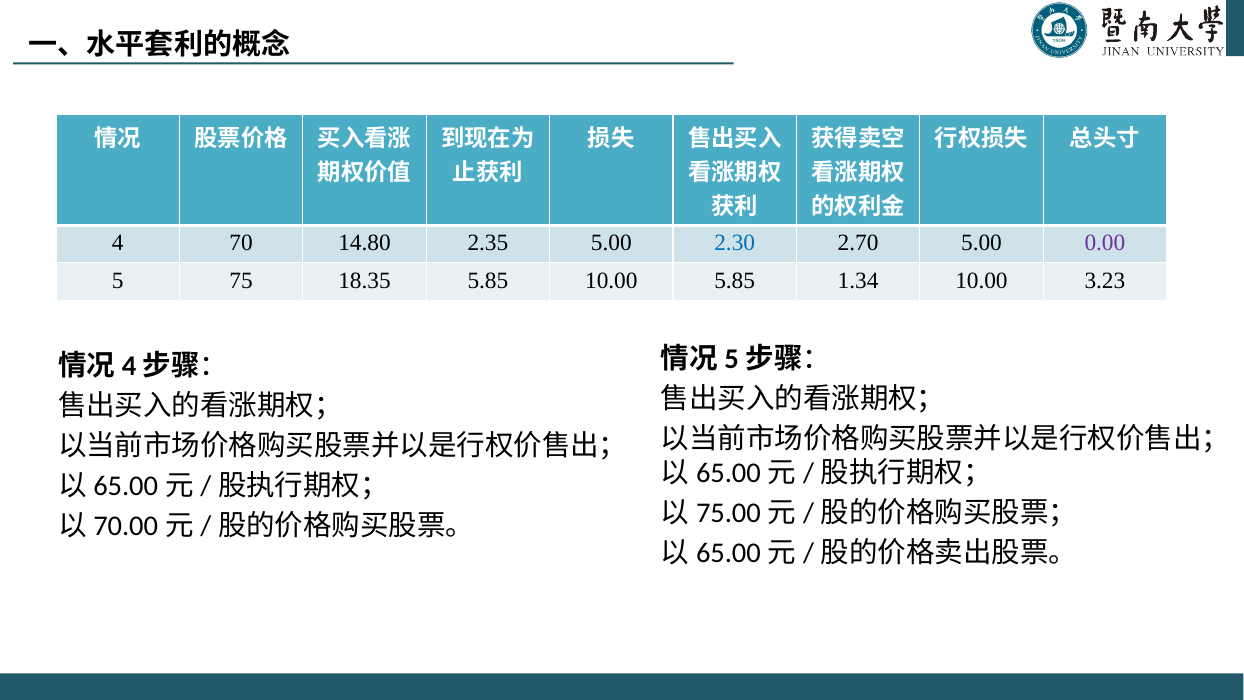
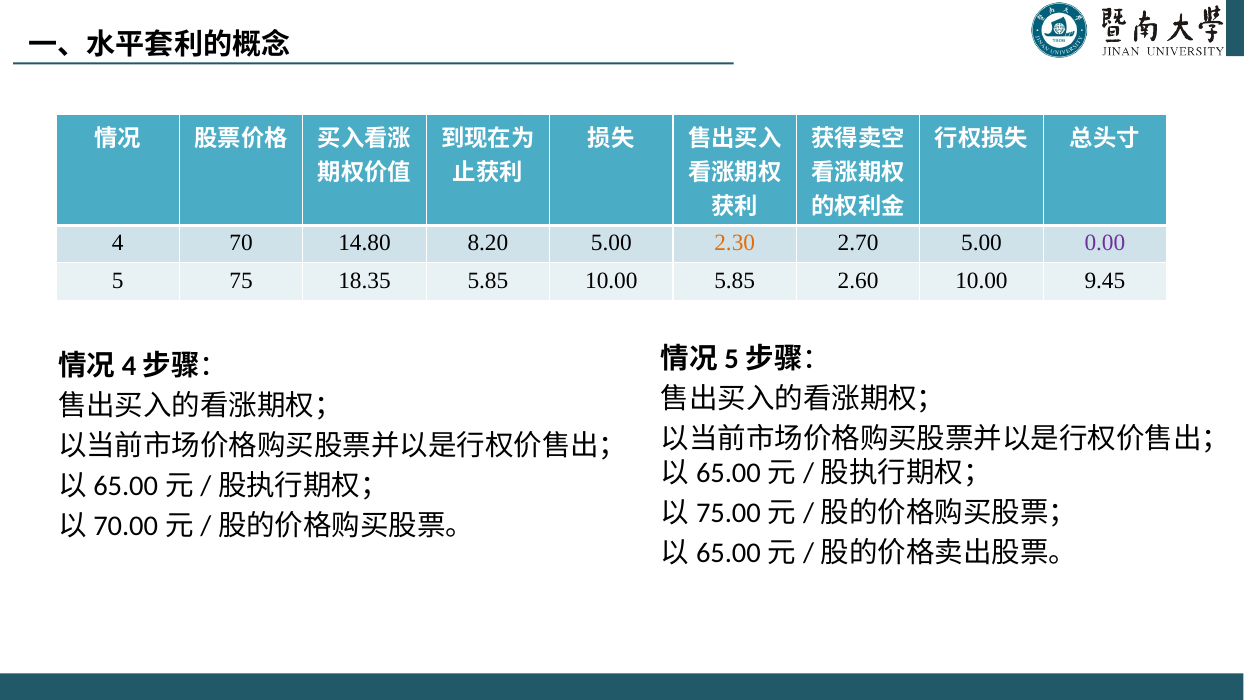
2.35: 2.35 -> 8.20
2.30 colour: blue -> orange
1.34: 1.34 -> 2.60
3.23: 3.23 -> 9.45
